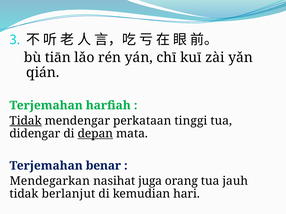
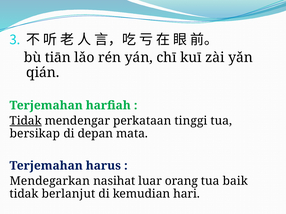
didengar: didengar -> bersikap
depan underline: present -> none
benar: benar -> harus
juga: juga -> luar
jauh: jauh -> baik
